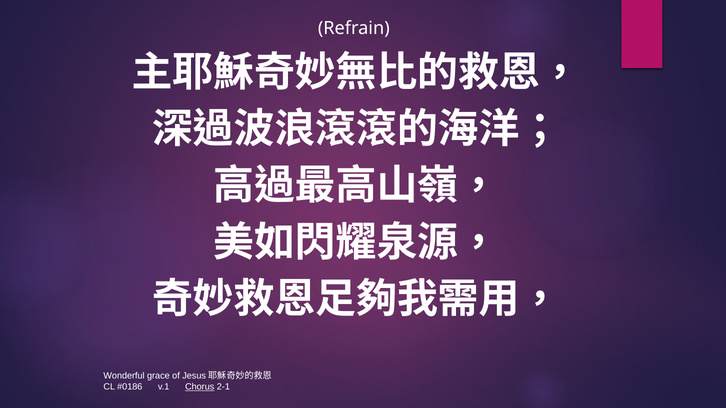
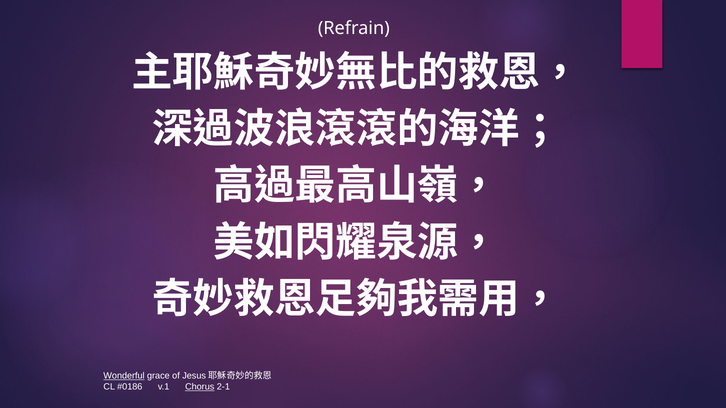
Wonderful underline: none -> present
